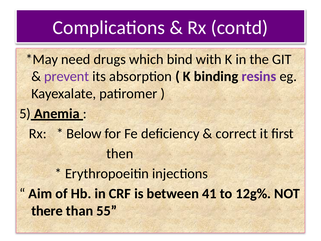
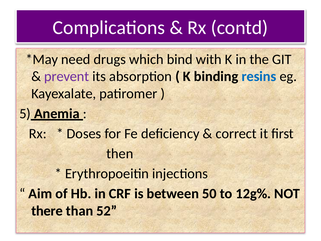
resins colour: purple -> blue
Below: Below -> Doses
41: 41 -> 50
55: 55 -> 52
